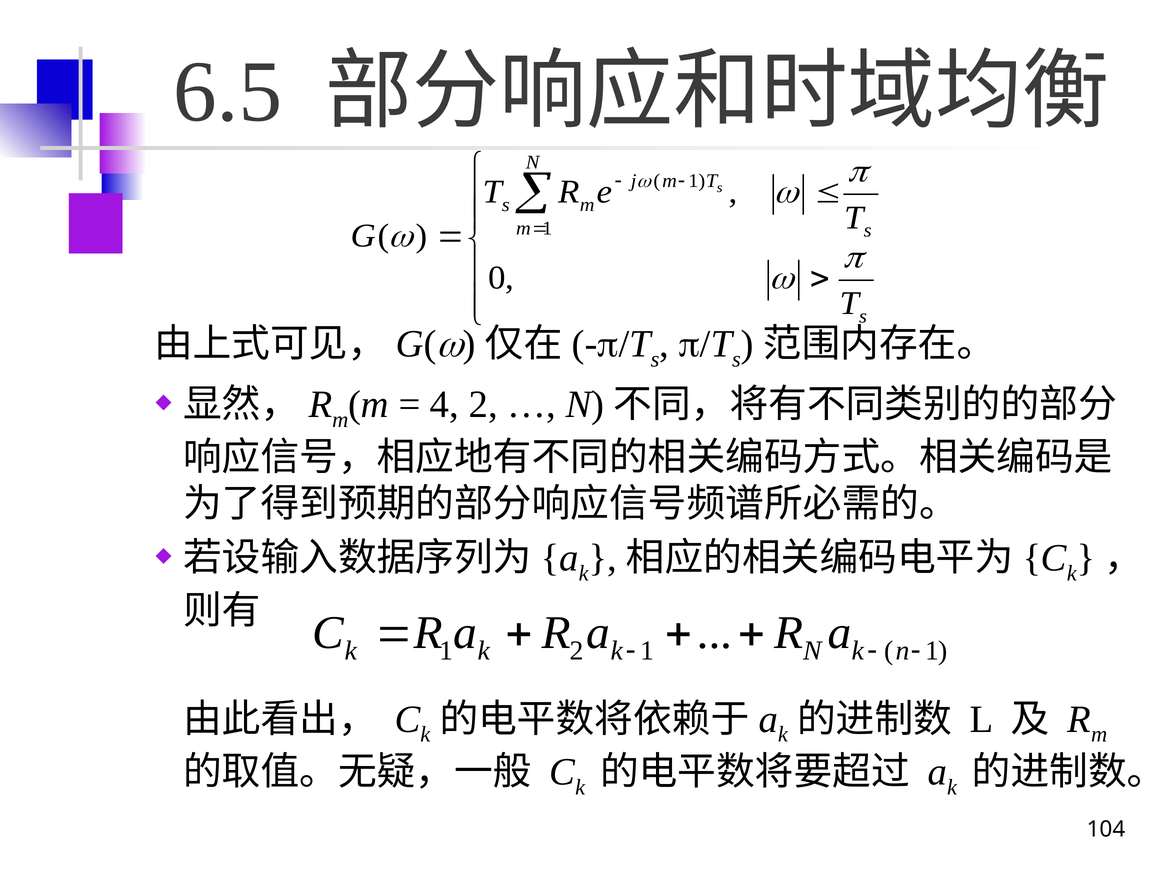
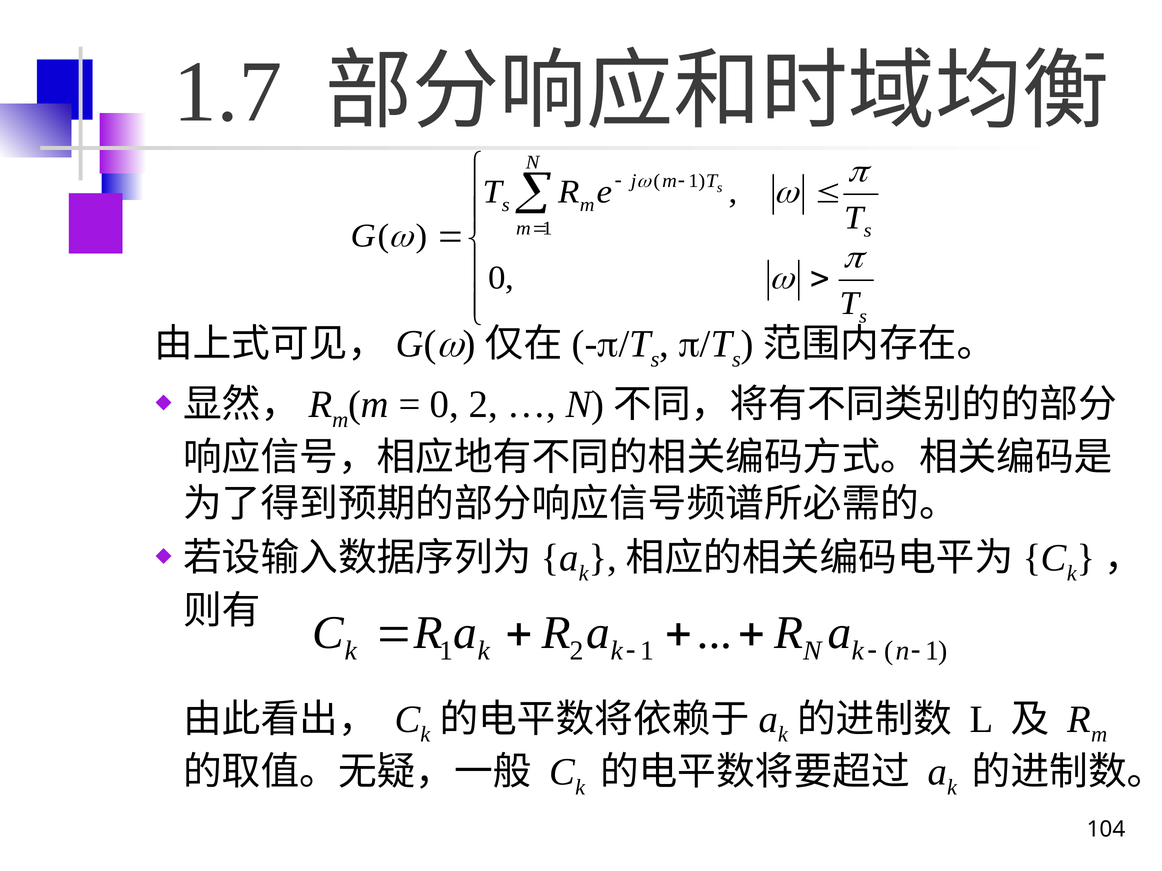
6.5: 6.5 -> 1.7
4 at (444, 405): 4 -> 0
